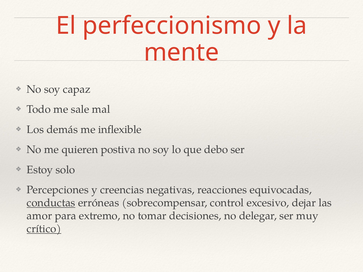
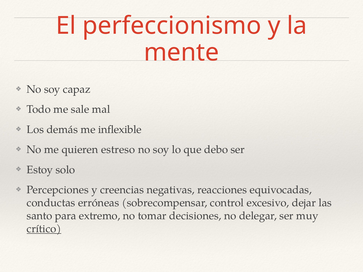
postiva: postiva -> estreso
conductas underline: present -> none
amor: amor -> santo
